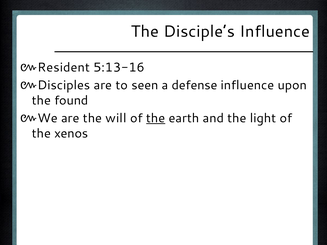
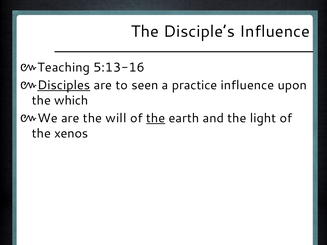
Resident: Resident -> Teaching
Disciples underline: none -> present
defense: defense -> practice
found: found -> which
